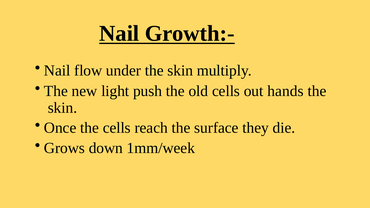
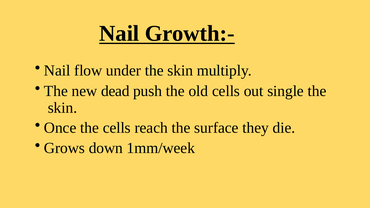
light: light -> dead
hands: hands -> single
